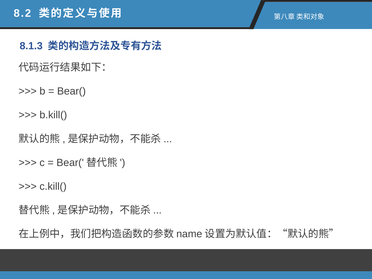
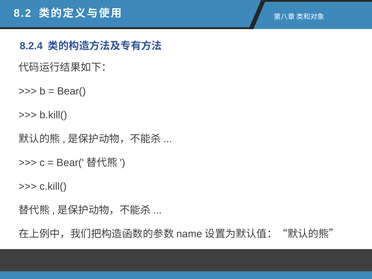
8.1.3: 8.1.3 -> 8.2.4
